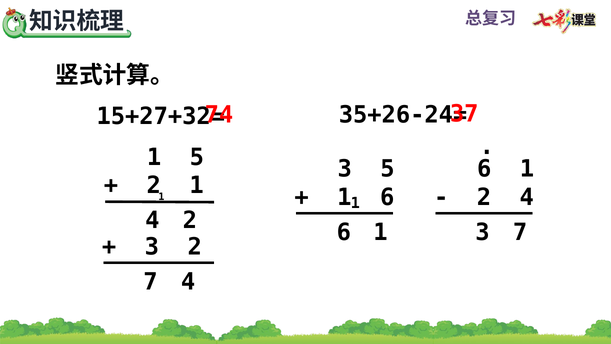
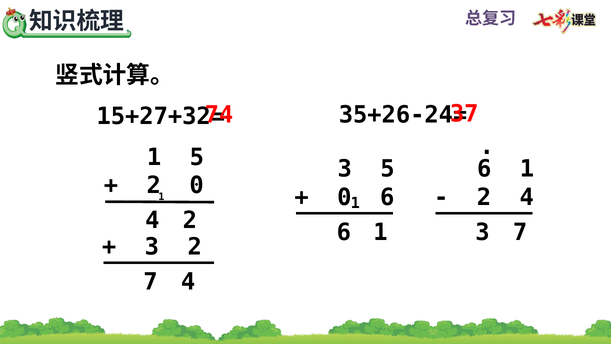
2 1: 1 -> 0
1 at (344, 197): 1 -> 0
